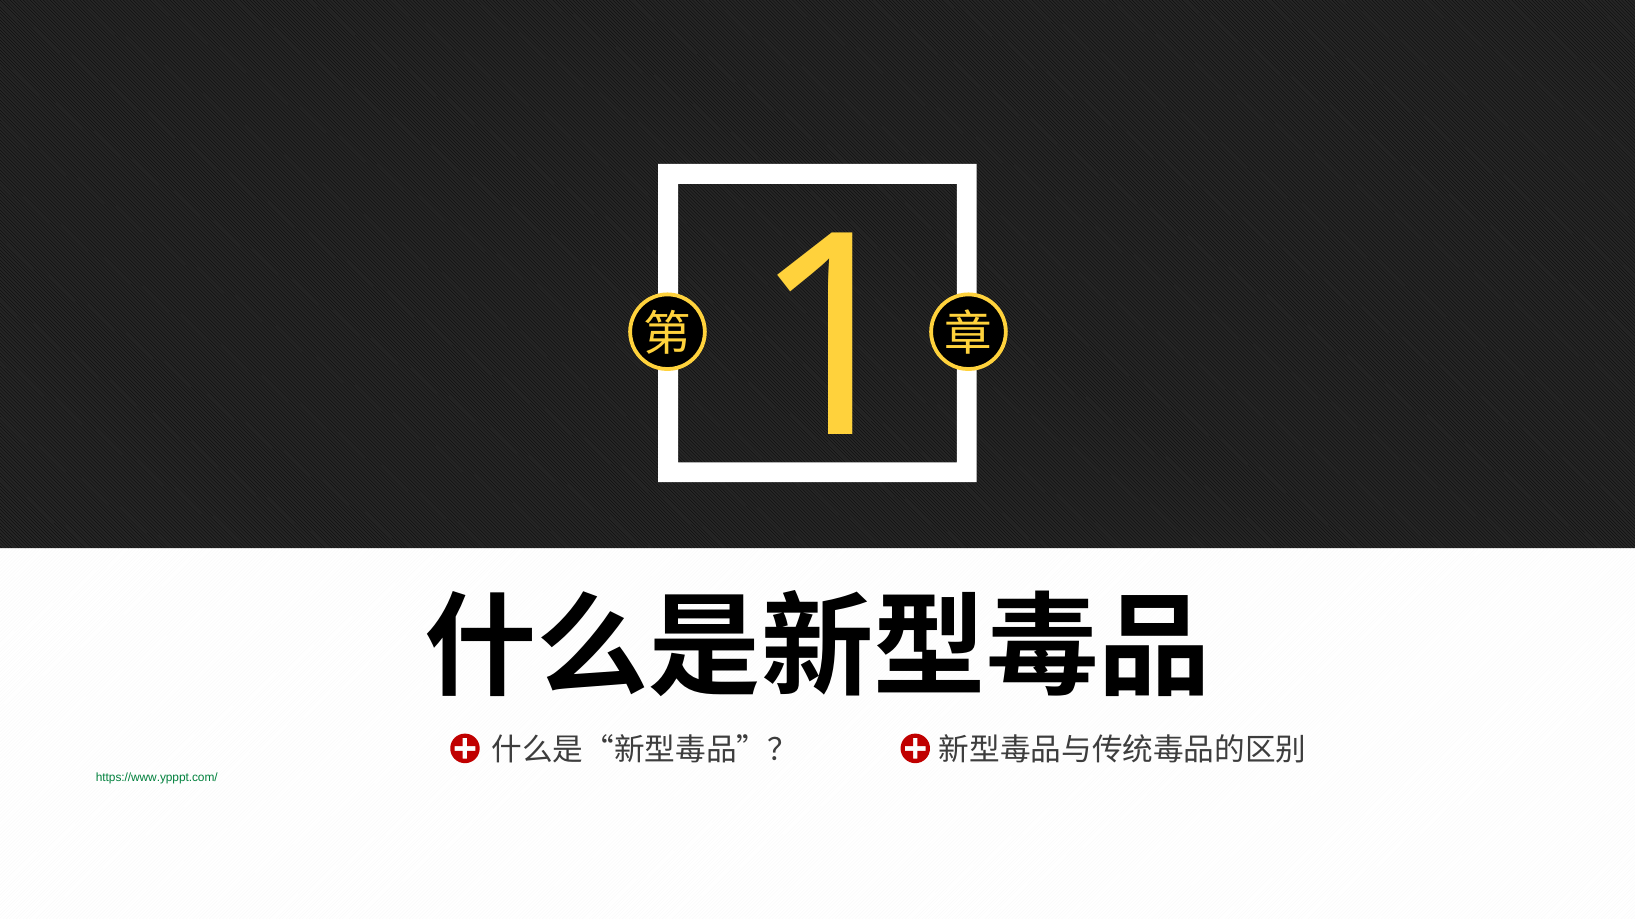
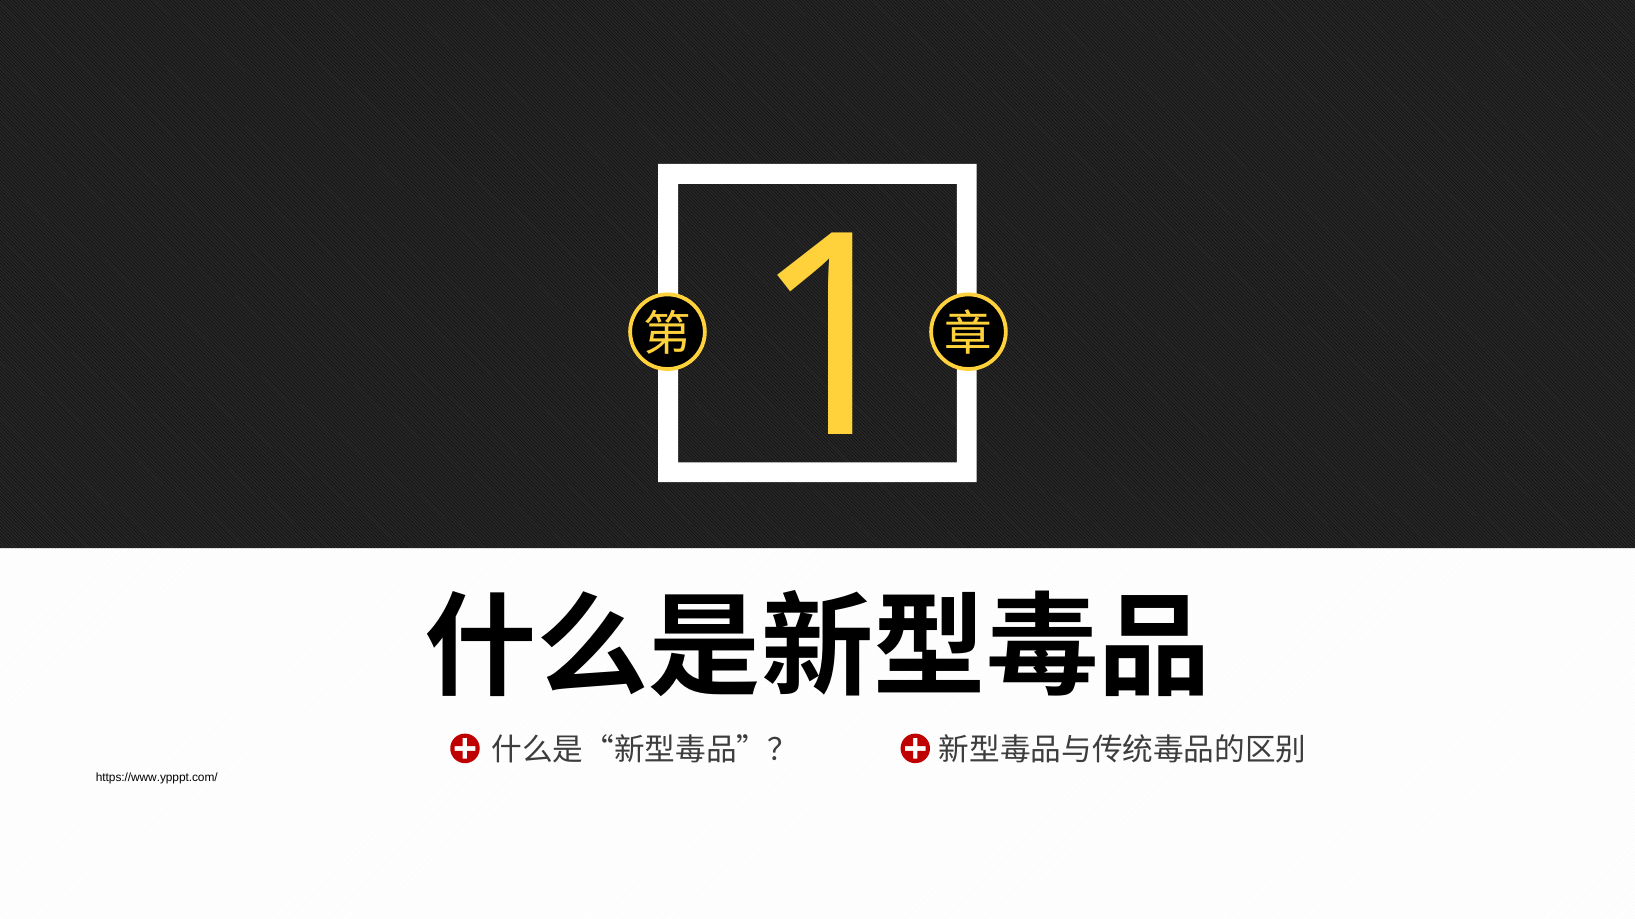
https://www.ypppt.com/ colour: green -> black
